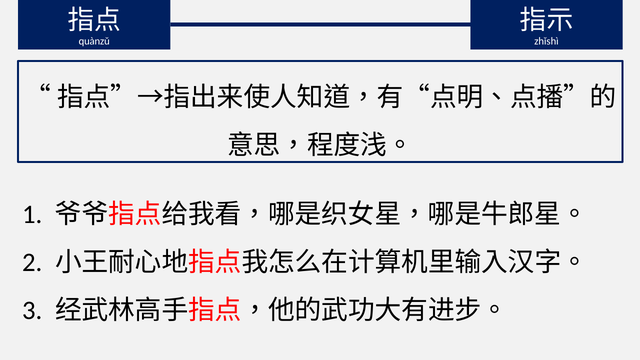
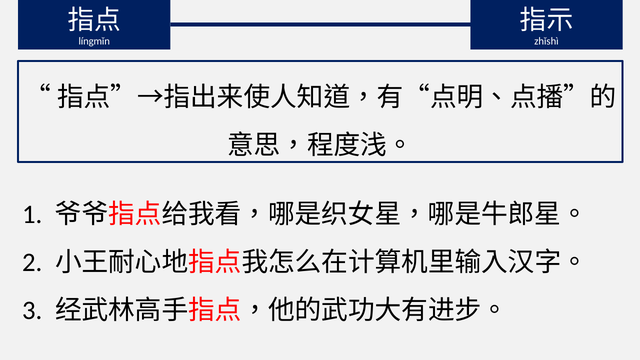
quànzǔ: quànzǔ -> língmǐn
